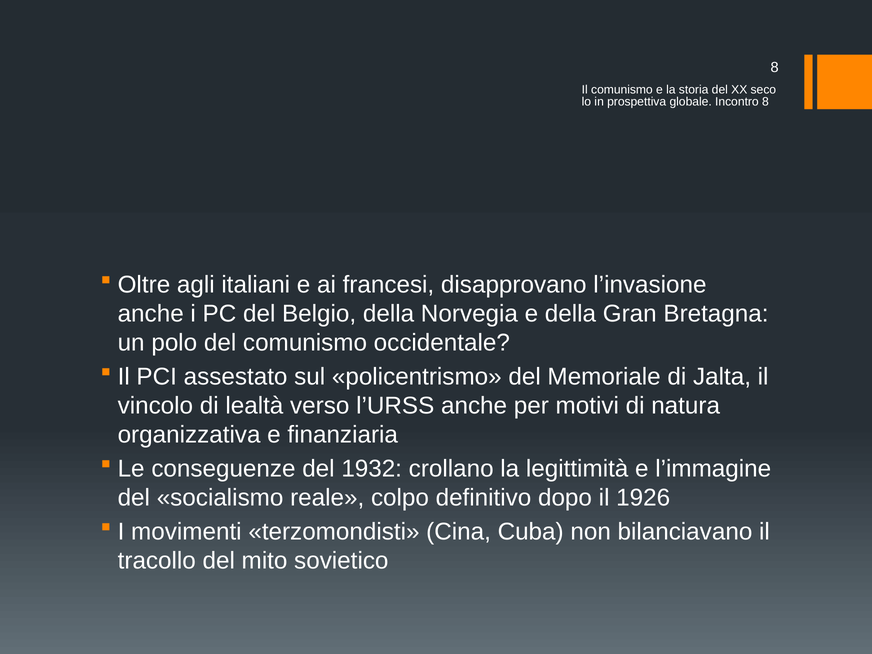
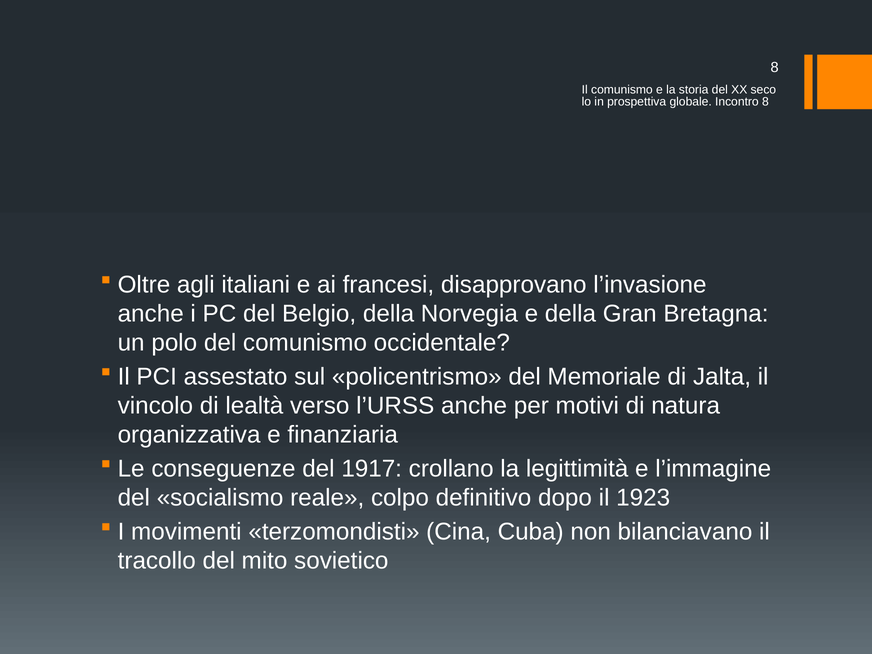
1932: 1932 -> 1917
1926: 1926 -> 1923
